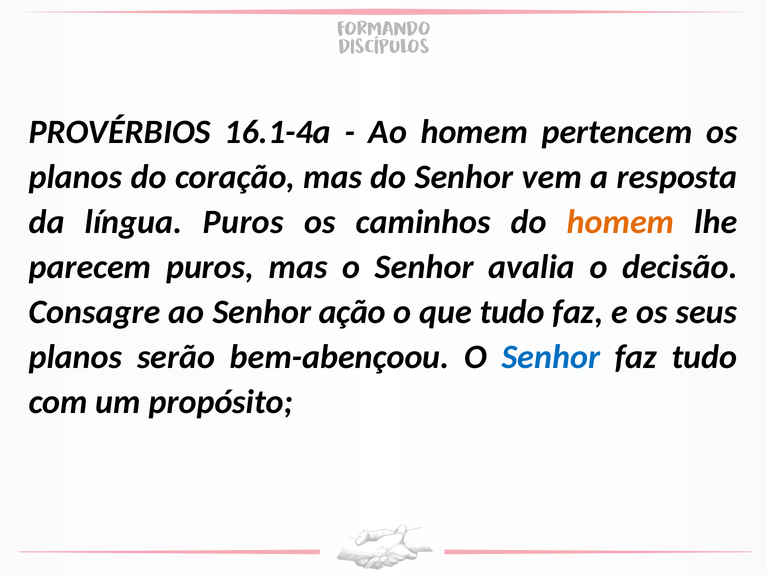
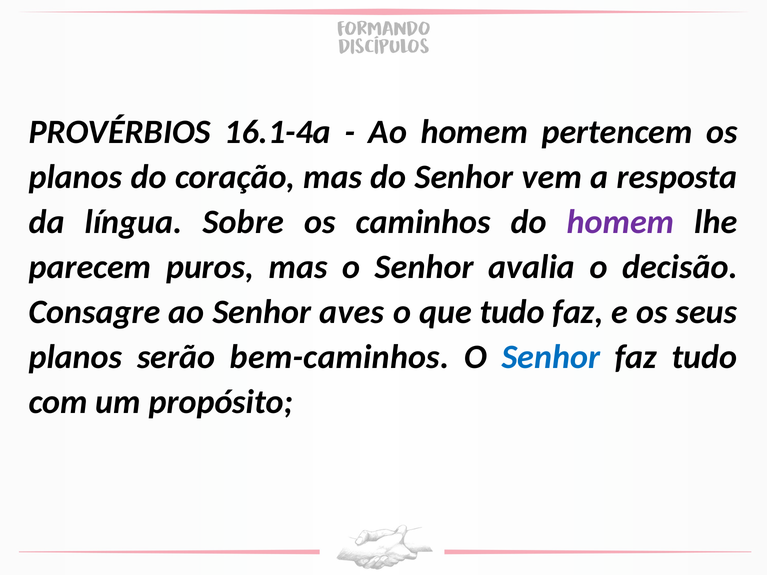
língua Puros: Puros -> Sobre
homem at (621, 222) colour: orange -> purple
ação: ação -> aves
bem-abençoou: bem-abençoou -> bem-caminhos
